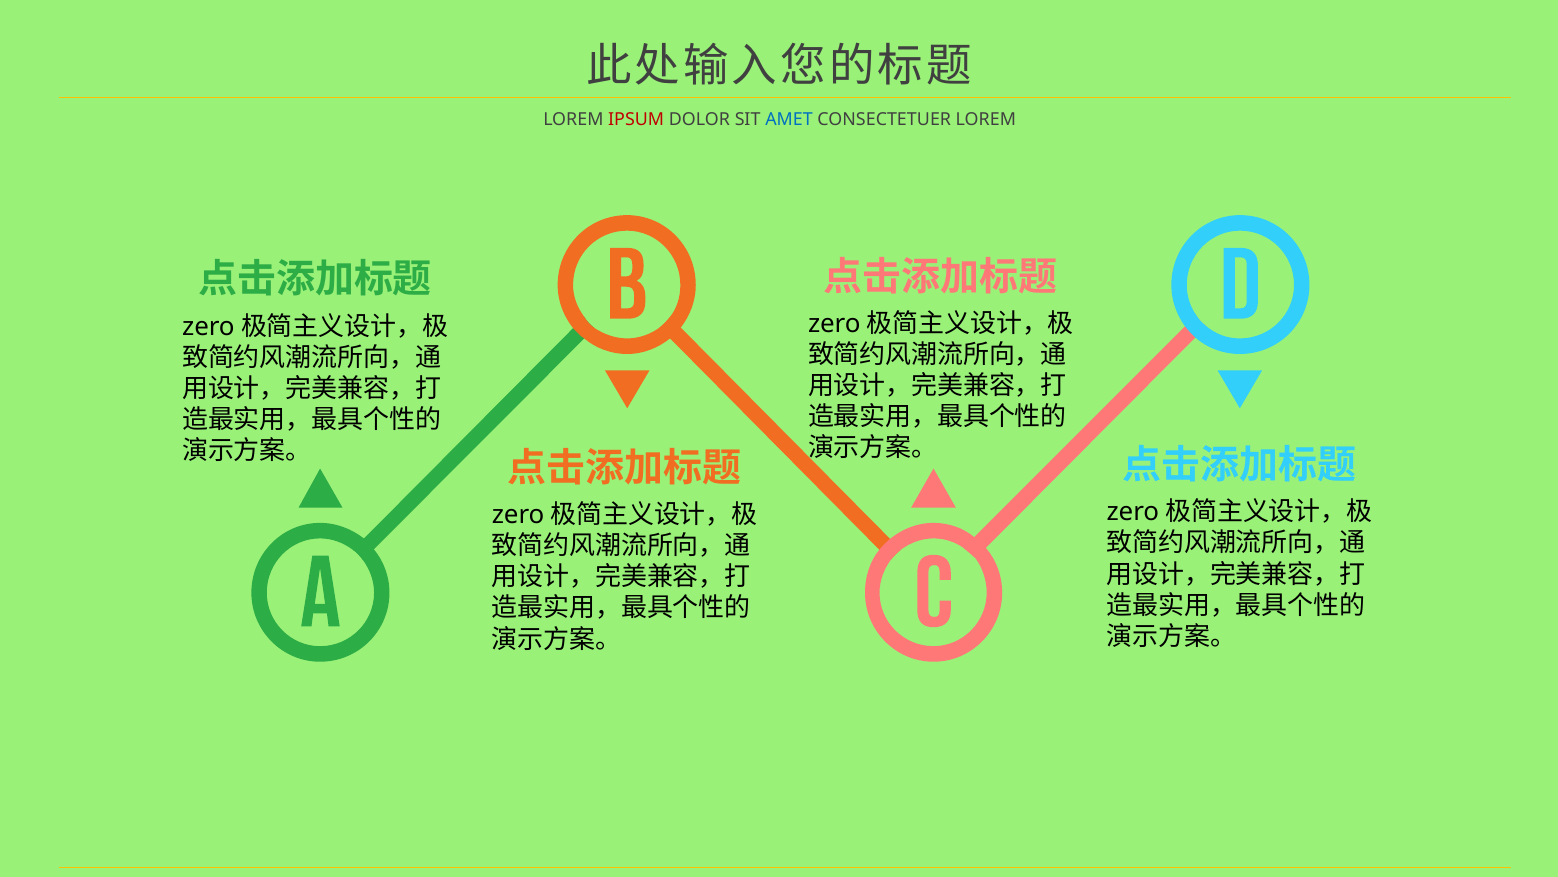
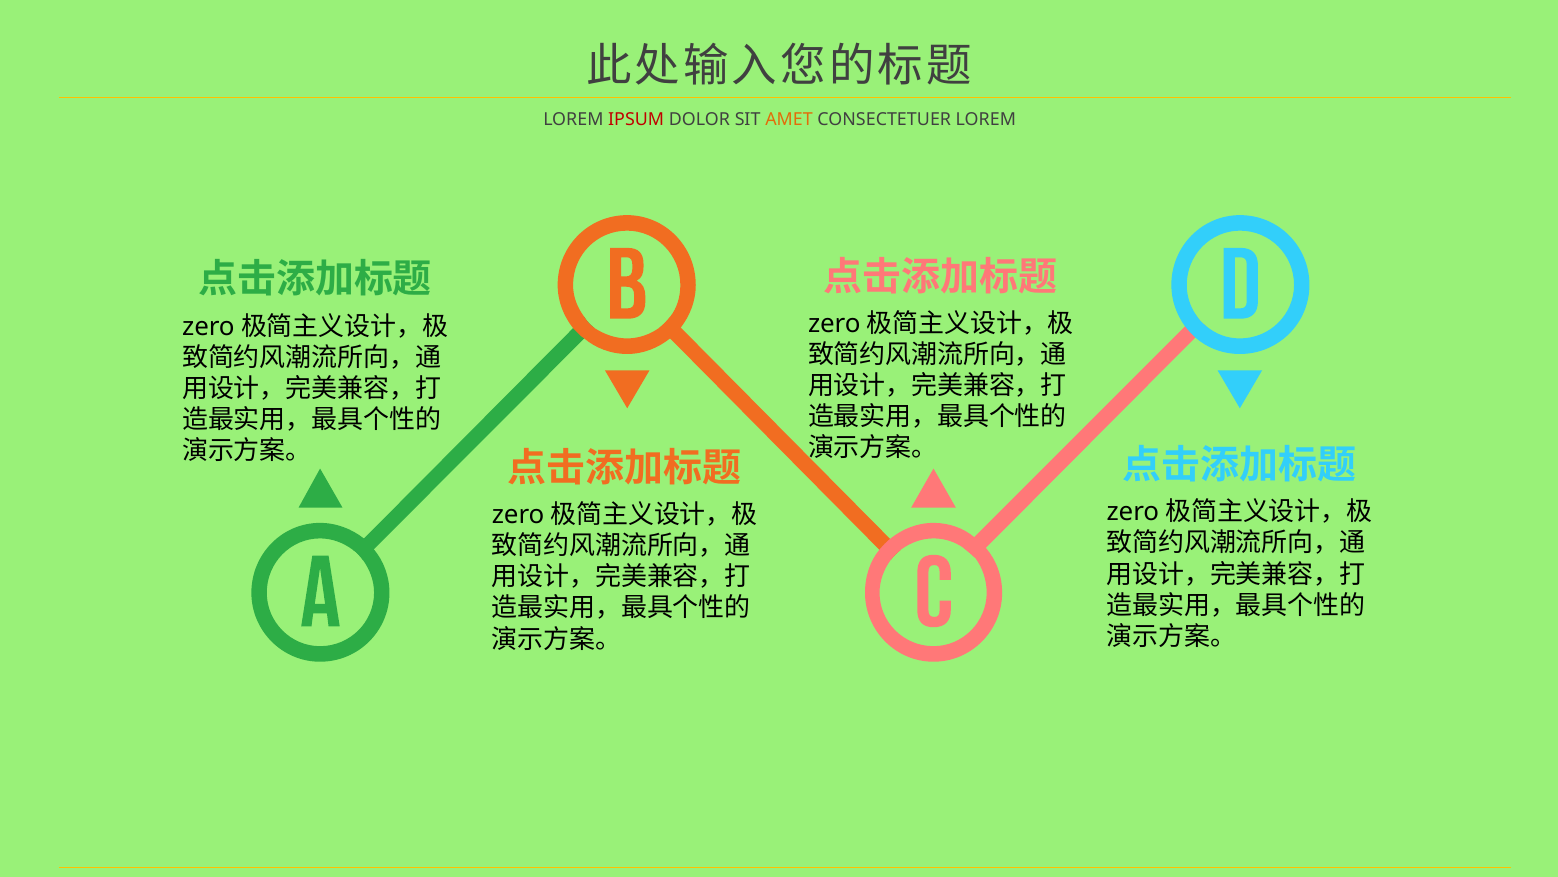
AMET colour: blue -> orange
